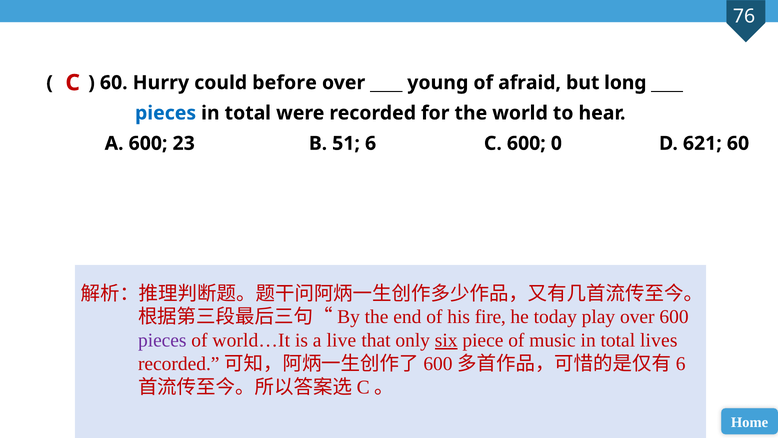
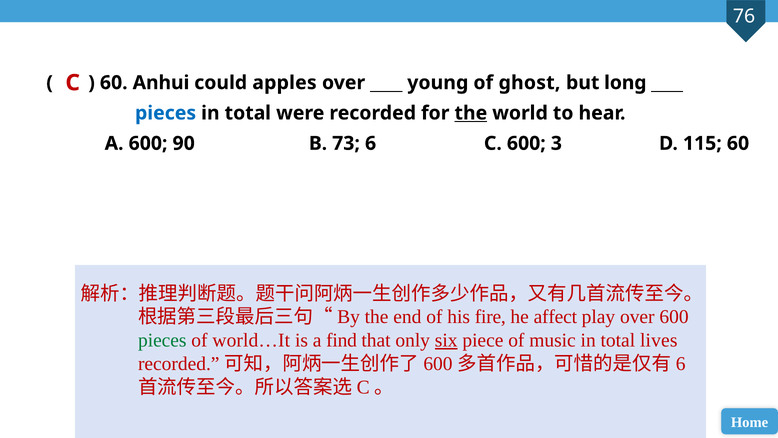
Hurry: Hurry -> Anhui
before: before -> apples
afraid: afraid -> ghost
the at (471, 113) underline: none -> present
23: 23 -> 90
51: 51 -> 73
0: 0 -> 3
621: 621 -> 115
today: today -> affect
pieces at (162, 340) colour: purple -> green
live: live -> find
